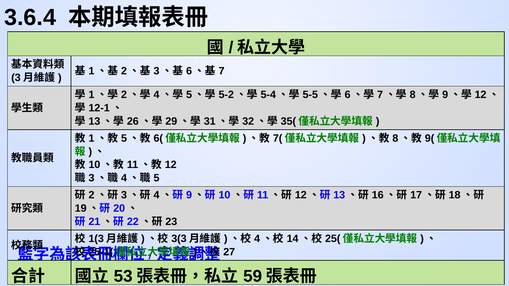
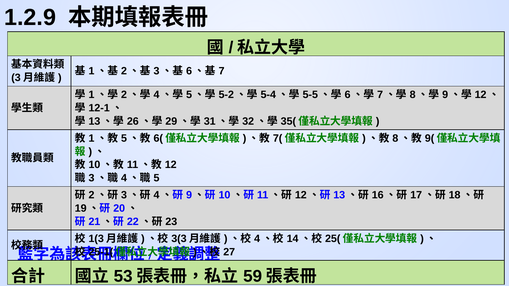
3.6.4: 3.6.4 -> 1.2.9
